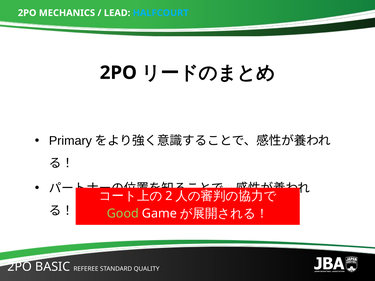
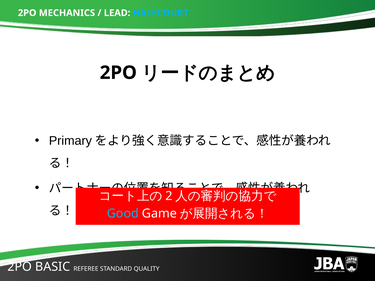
Good colour: light green -> light blue
